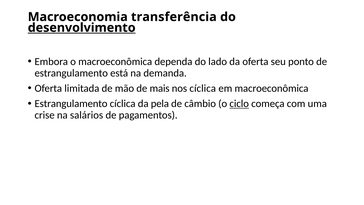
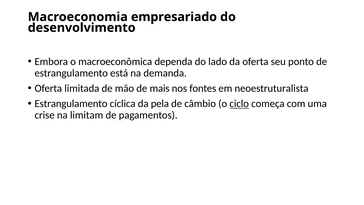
transferência: transferência -> empresariado
desenvolvimento underline: present -> none
nos cíclica: cíclica -> fontes
em macroeconômica: macroeconômica -> neoestruturalista
salários: salários -> limitam
